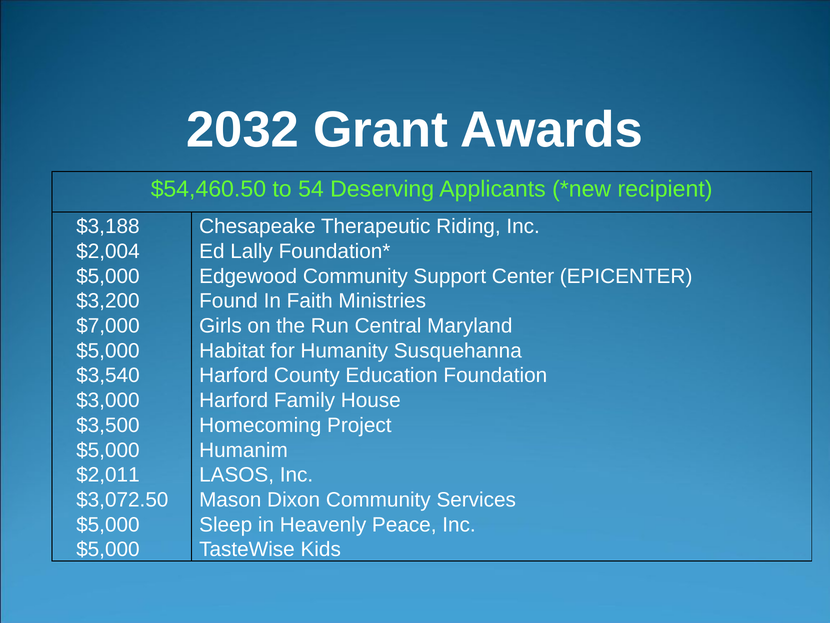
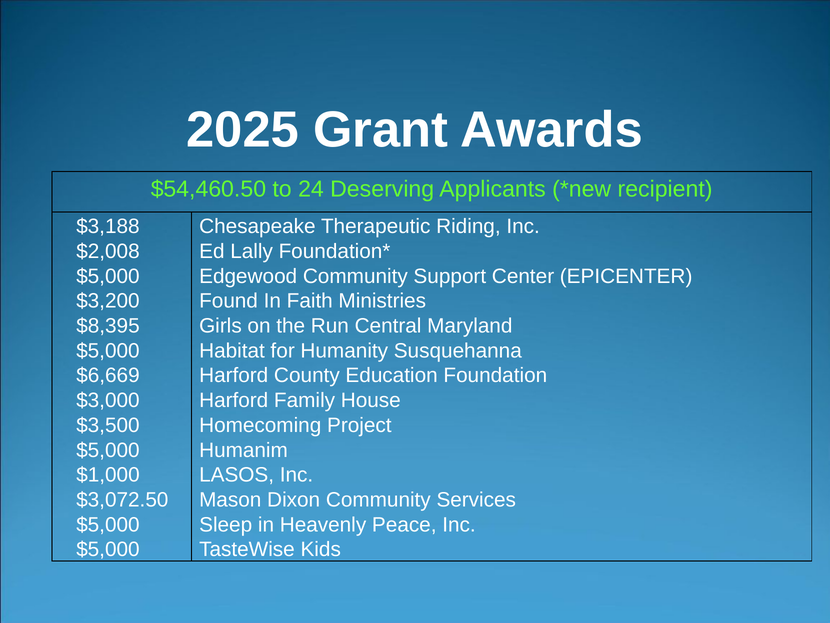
2032: 2032 -> 2025
54: 54 -> 24
$2,004: $2,004 -> $2,008
$7,000: $7,000 -> $8,395
$3,540: $3,540 -> $6,669
$2,011: $2,011 -> $1,000
